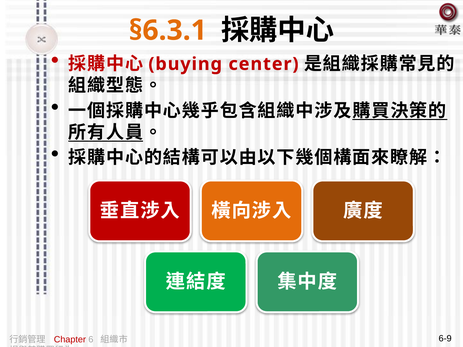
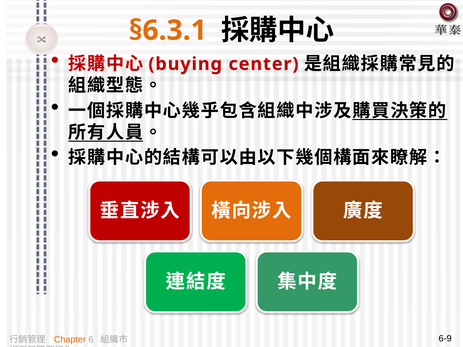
Chapter colour: red -> orange
